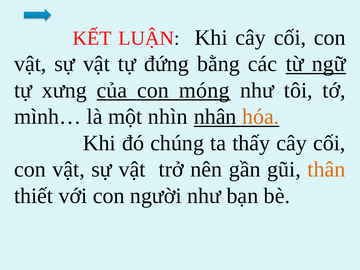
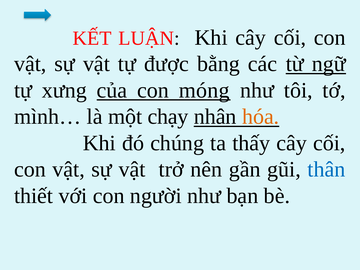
đứng: đứng -> được
nhìn: nhìn -> chạy
thân colour: orange -> blue
